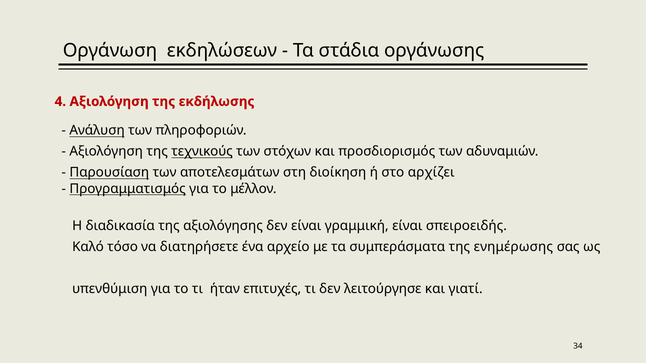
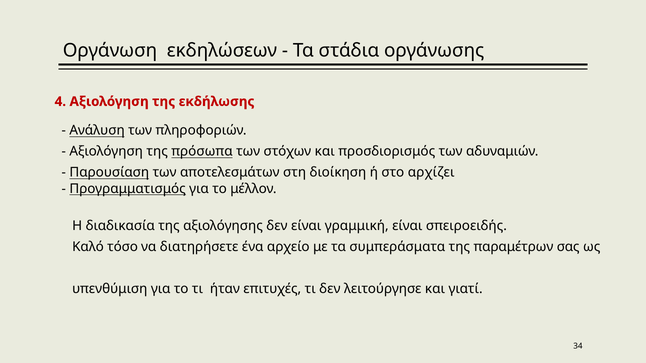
τεχνικούς: τεχνικούς -> πρόσωπα
ενημέρωσης: ενημέρωσης -> παραμέτρων
